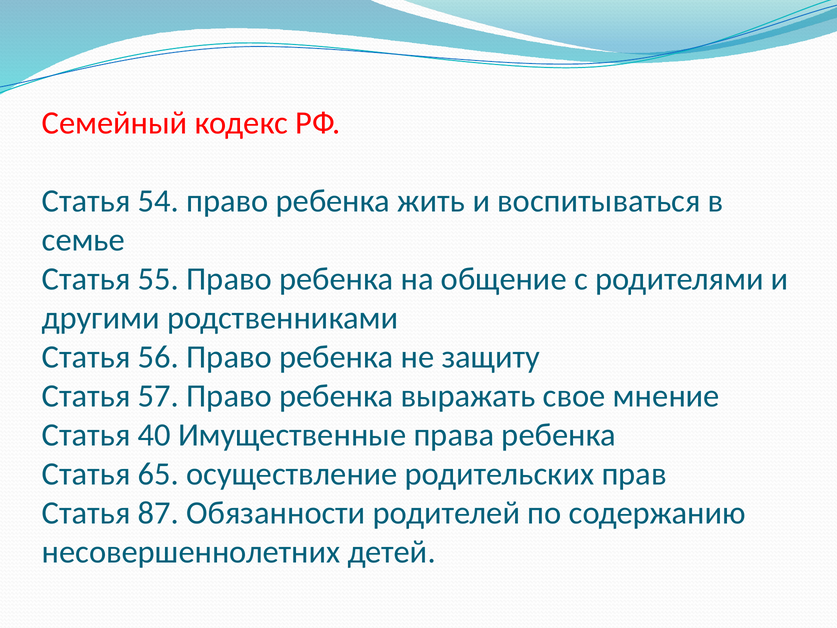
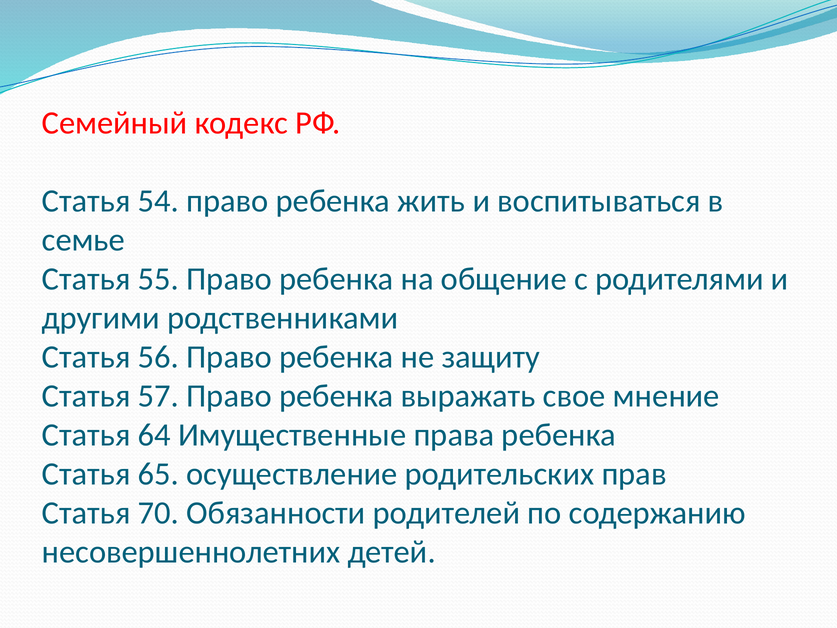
40: 40 -> 64
87: 87 -> 70
